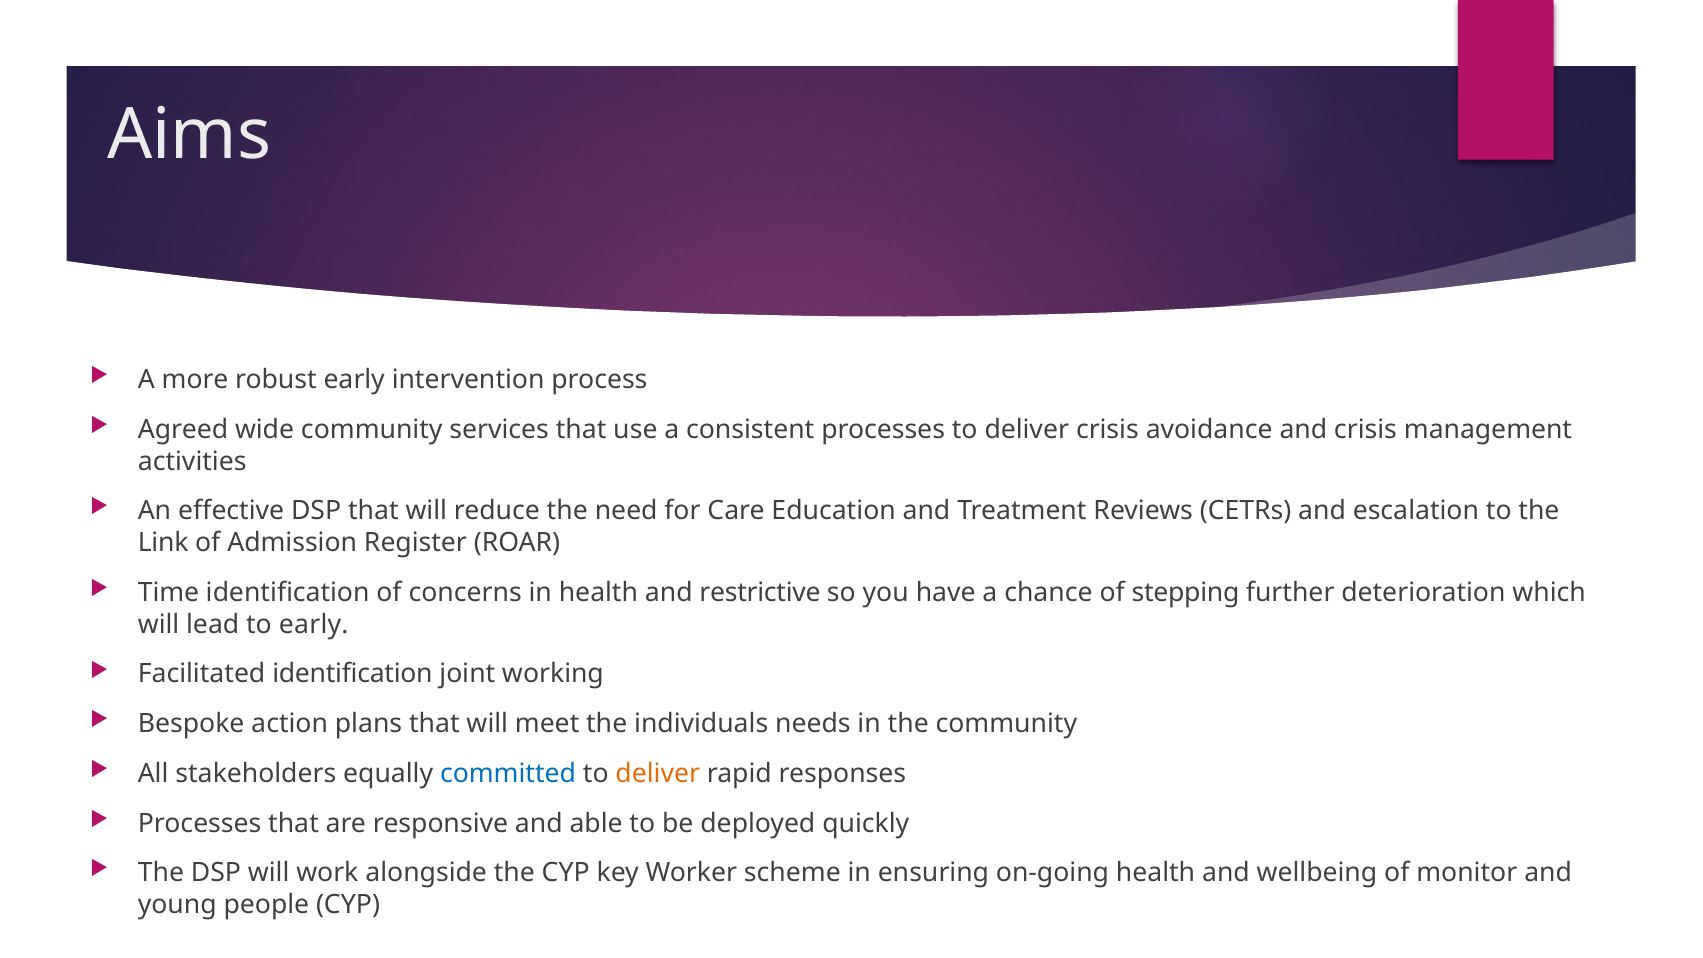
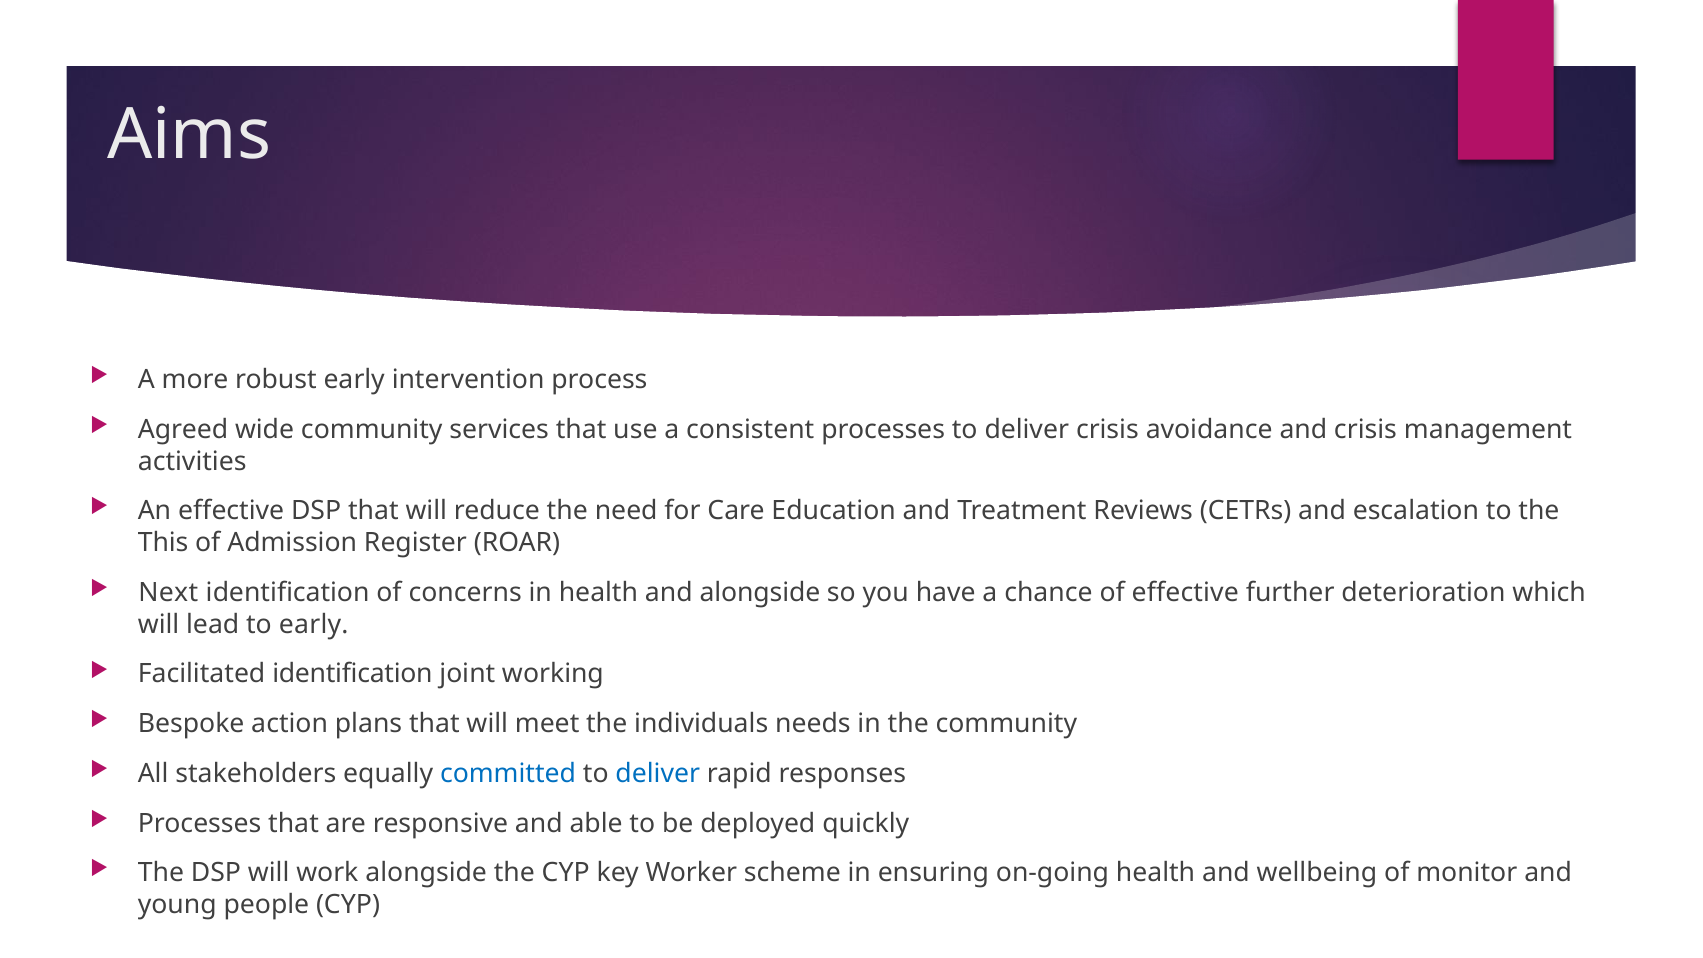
Link: Link -> This
Time: Time -> Next
and restrictive: restrictive -> alongside
of stepping: stepping -> effective
deliver at (658, 774) colour: orange -> blue
